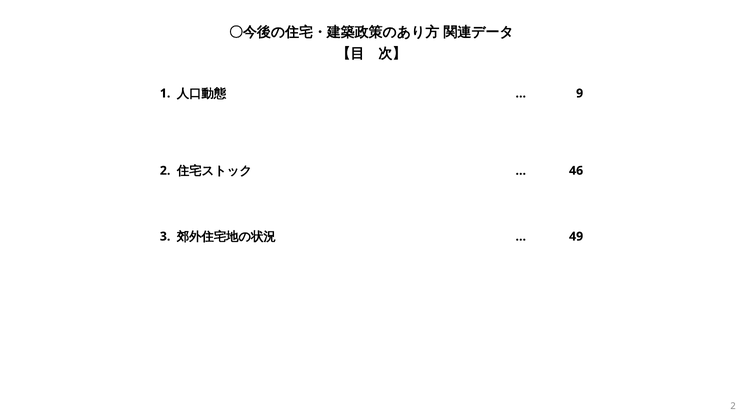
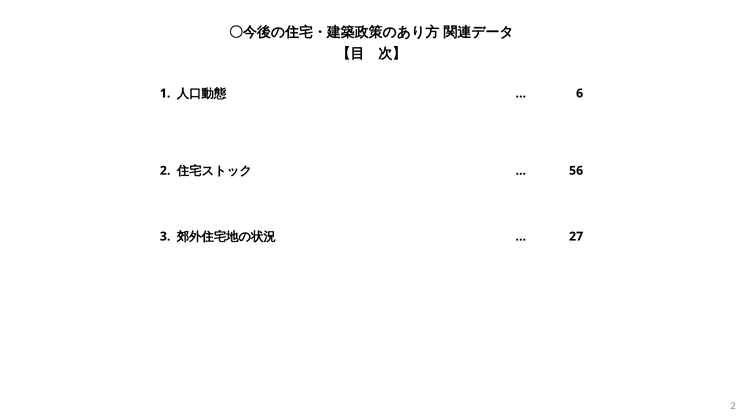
9: 9 -> 6
46: 46 -> 56
49: 49 -> 27
